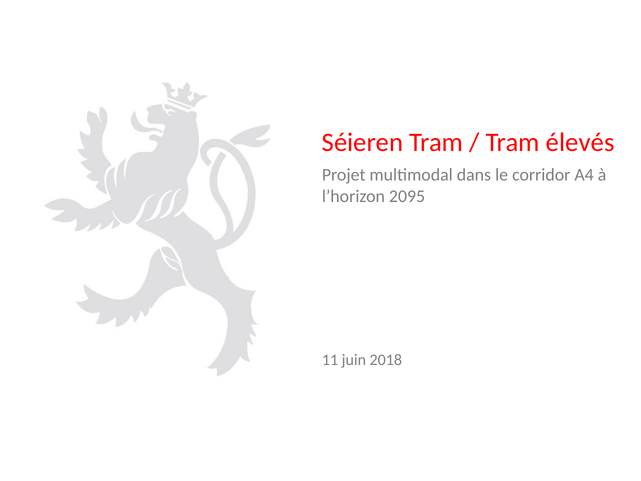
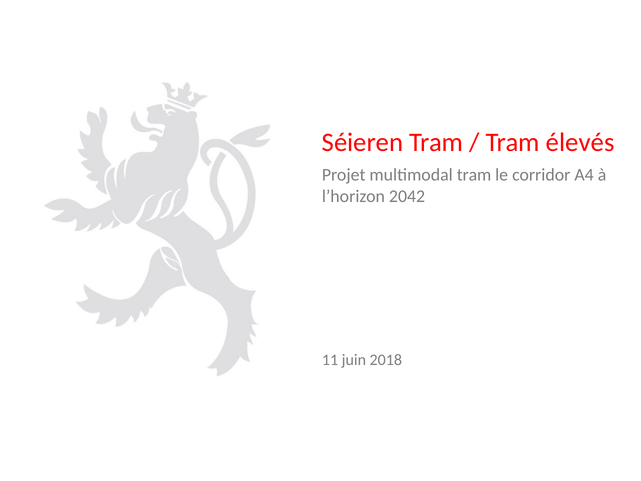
multimodal dans: dans -> tram
2095: 2095 -> 2042
